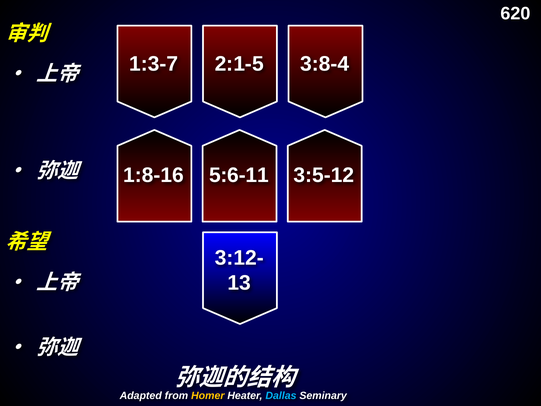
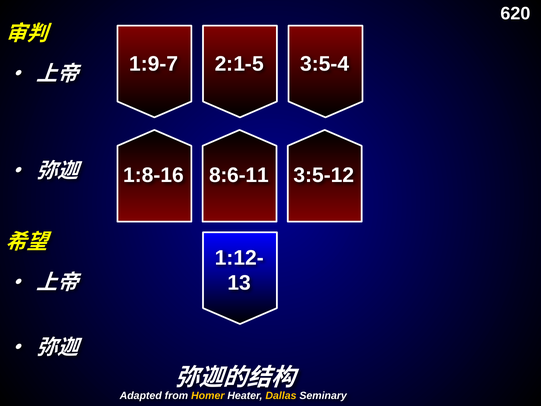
1:3-7: 1:3-7 -> 1:9-7
3:8-4: 3:8-4 -> 3:5-4
5:6-11: 5:6-11 -> 8:6-11
3:12-: 3:12- -> 1:12-
Dallas colour: light blue -> yellow
